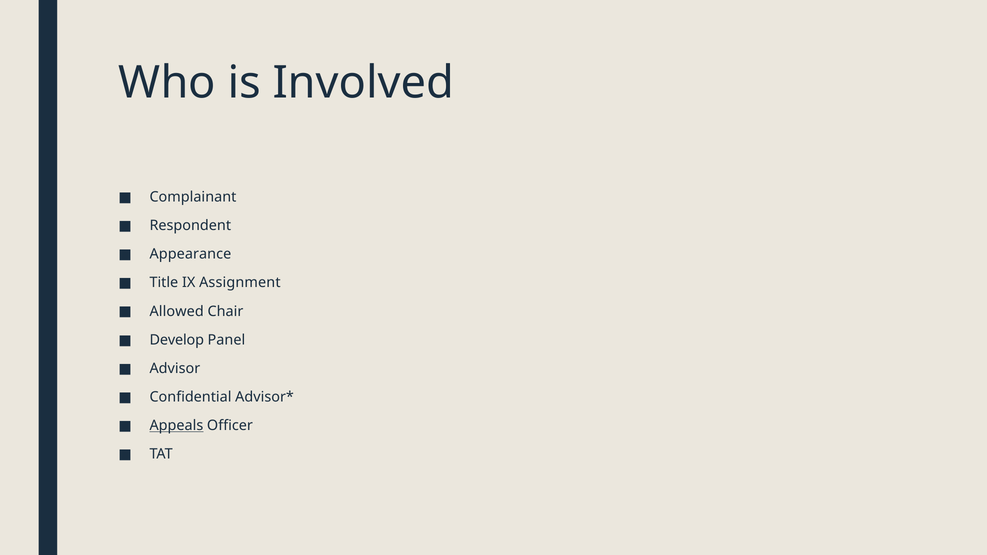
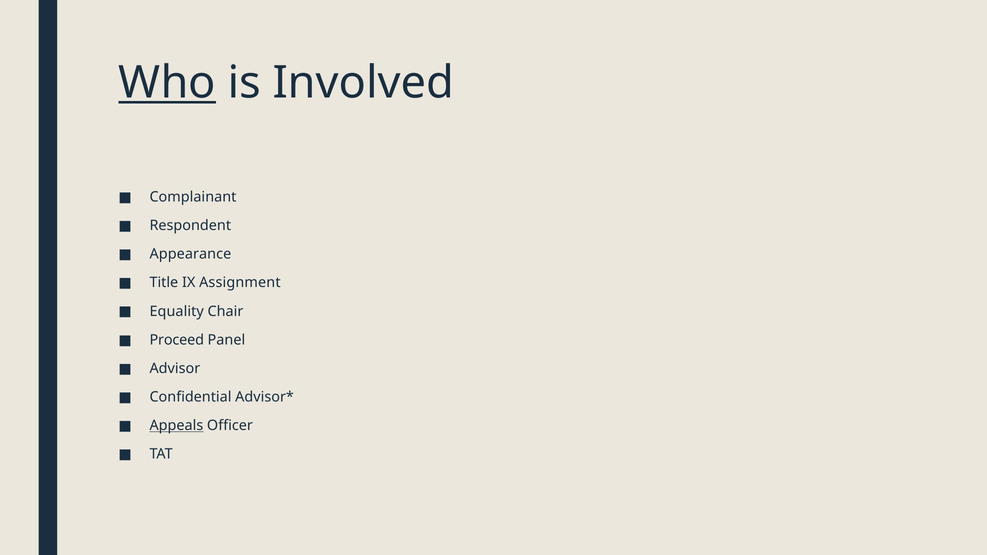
Who underline: none -> present
Allowed: Allowed -> Equality
Develop: Develop -> Proceed
